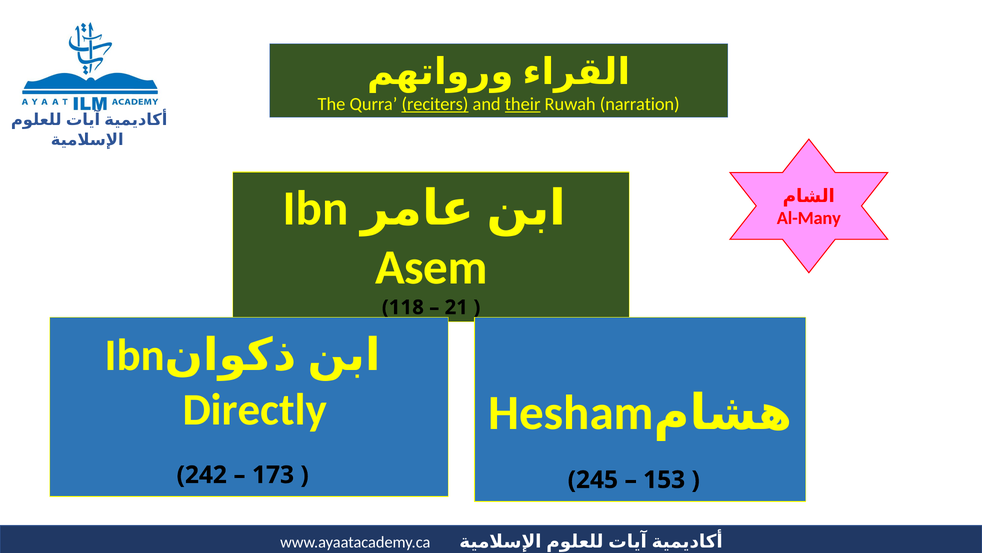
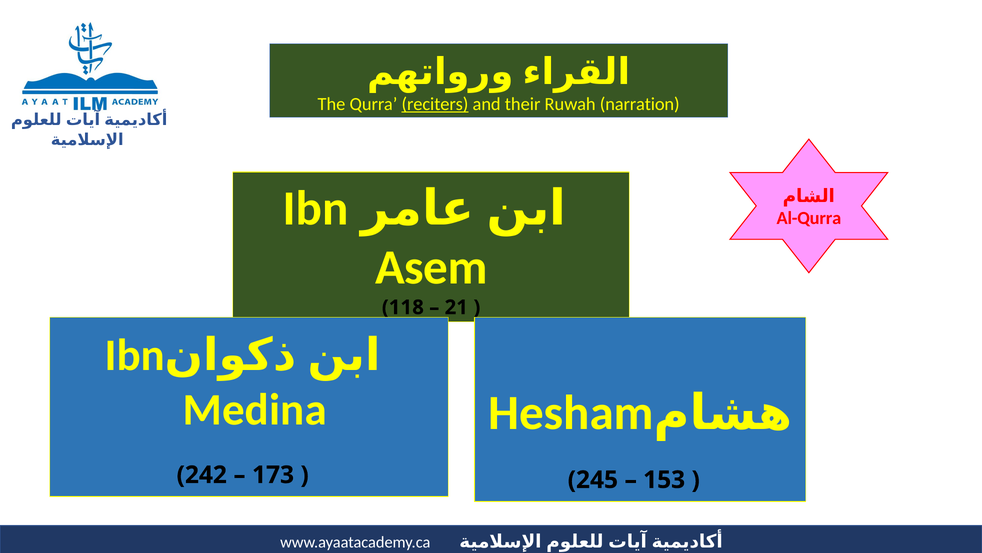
their underline: present -> none
Al-Many: Al-Many -> Al-Qurra
Directly: Directly -> Medina
